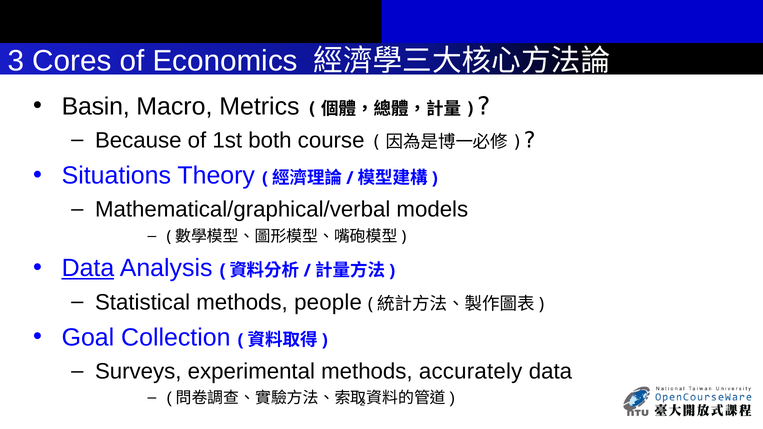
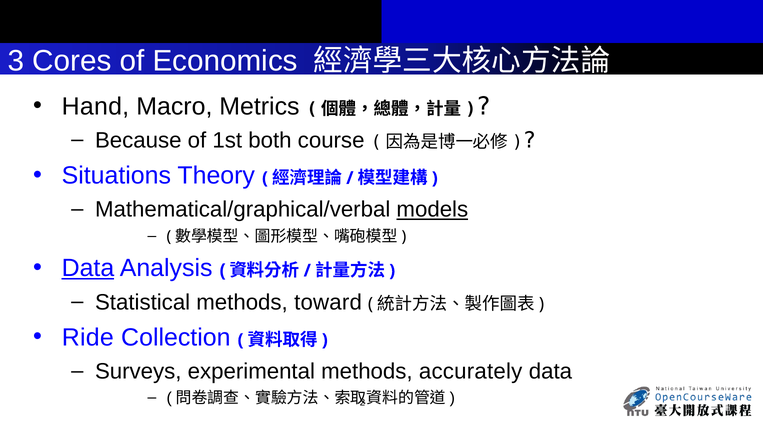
Basin: Basin -> Hand
models underline: none -> present
people: people -> toward
Goal: Goal -> Ride
